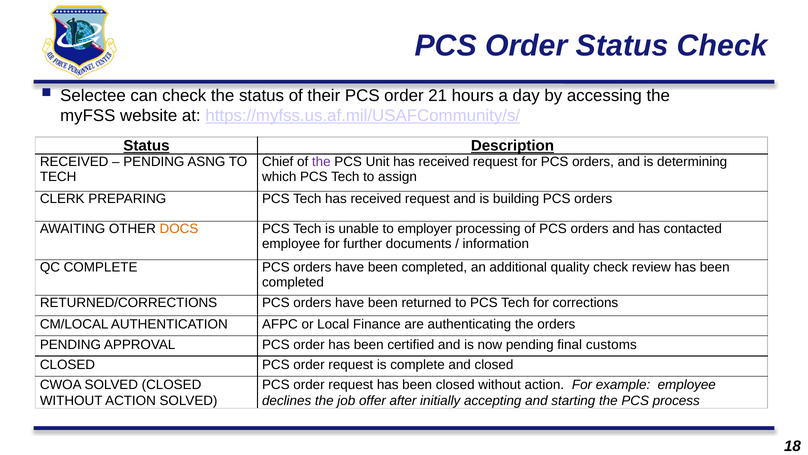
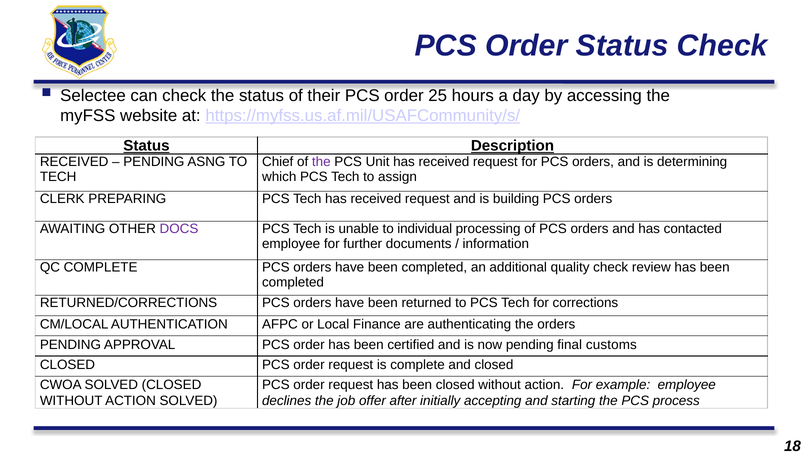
21: 21 -> 25
DOCS colour: orange -> purple
employer: employer -> individual
